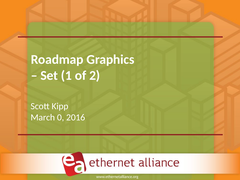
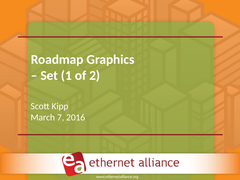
0: 0 -> 7
